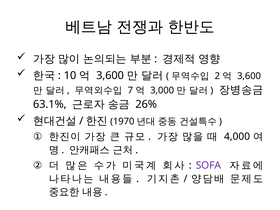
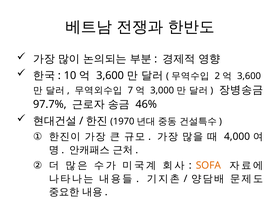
63.1%: 63.1% -> 97.7%
26%: 26% -> 46%
SOFA colour: purple -> orange
